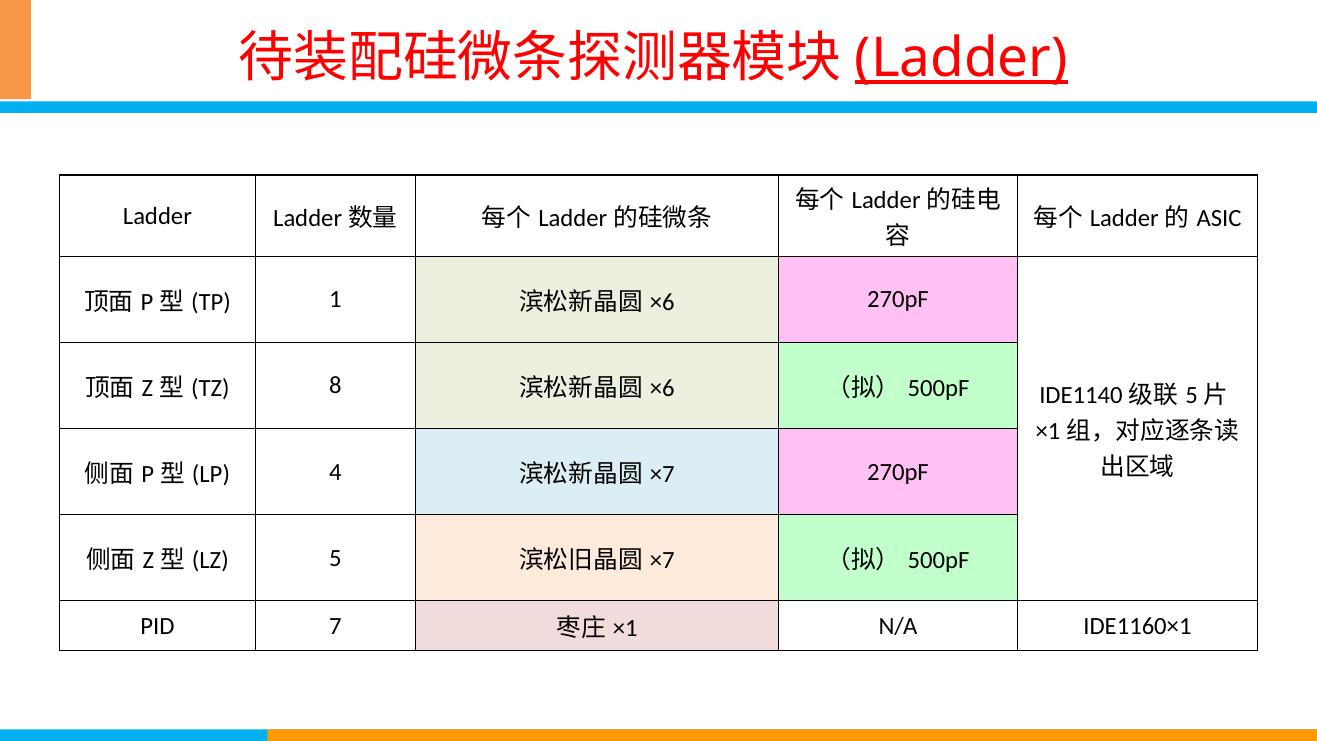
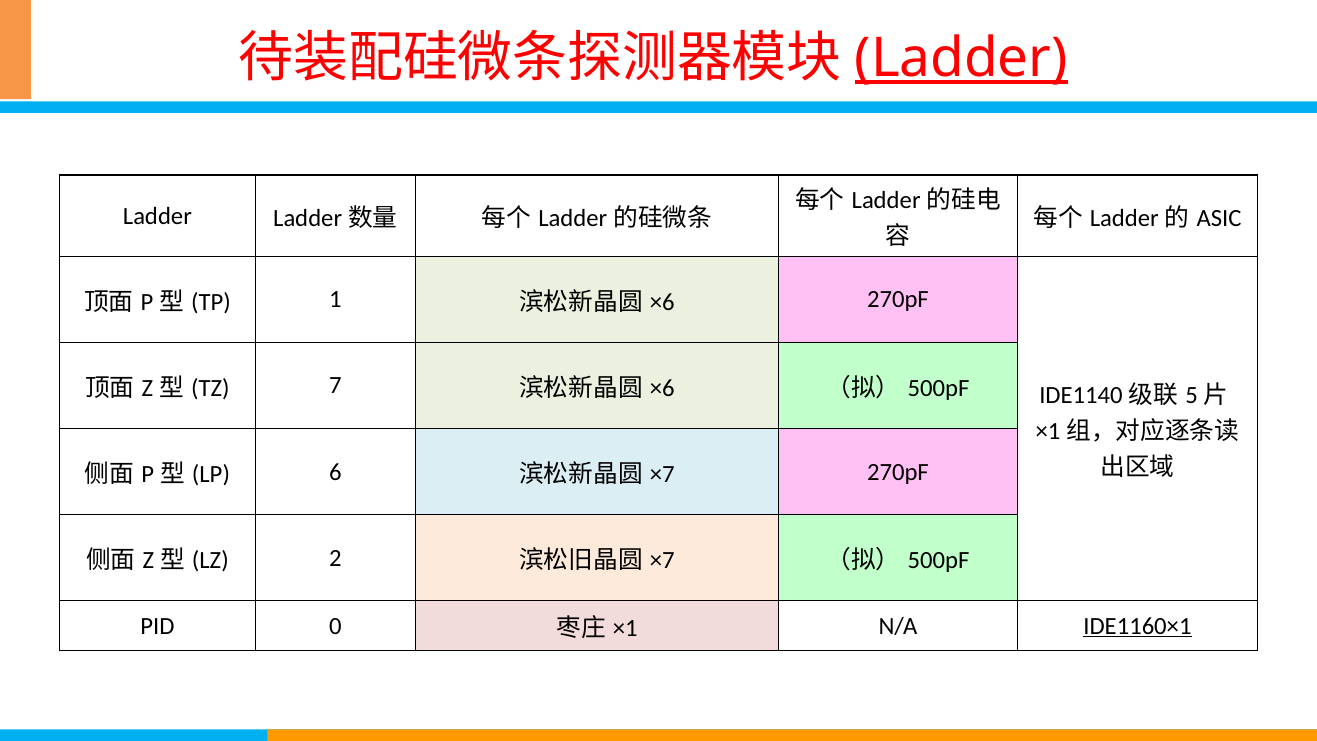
8: 8 -> 7
4: 4 -> 6
5: 5 -> 2
7: 7 -> 0
IDE1160×1 underline: none -> present
